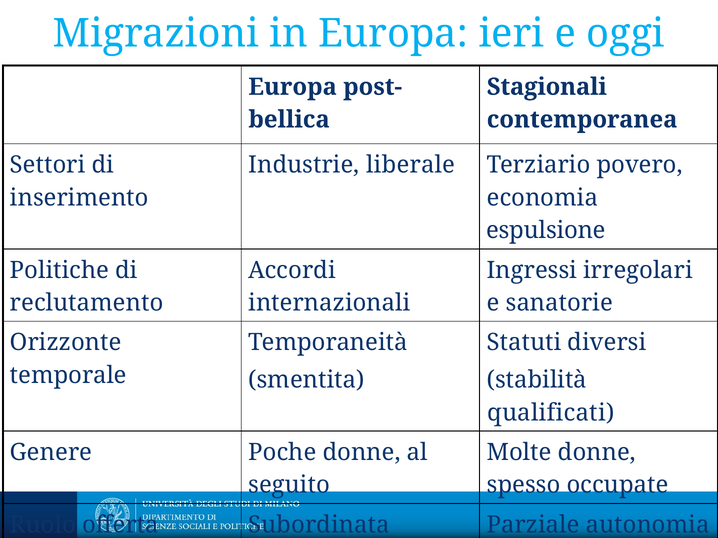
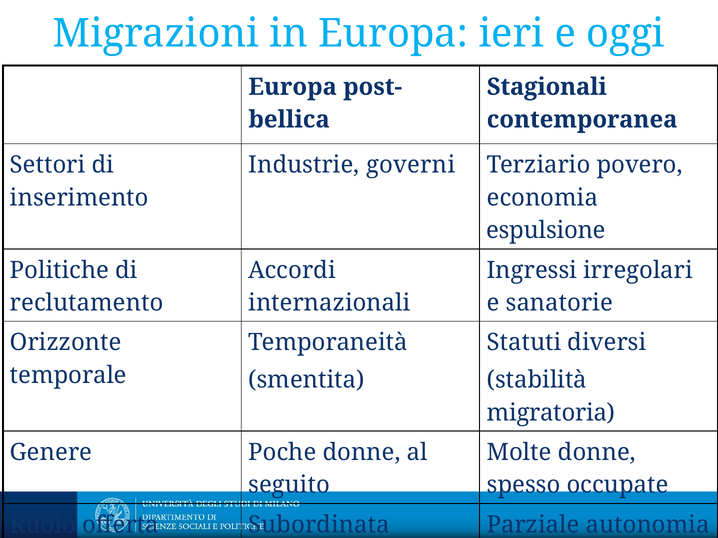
liberale: liberale -> governi
qualificati: qualificati -> migratoria
